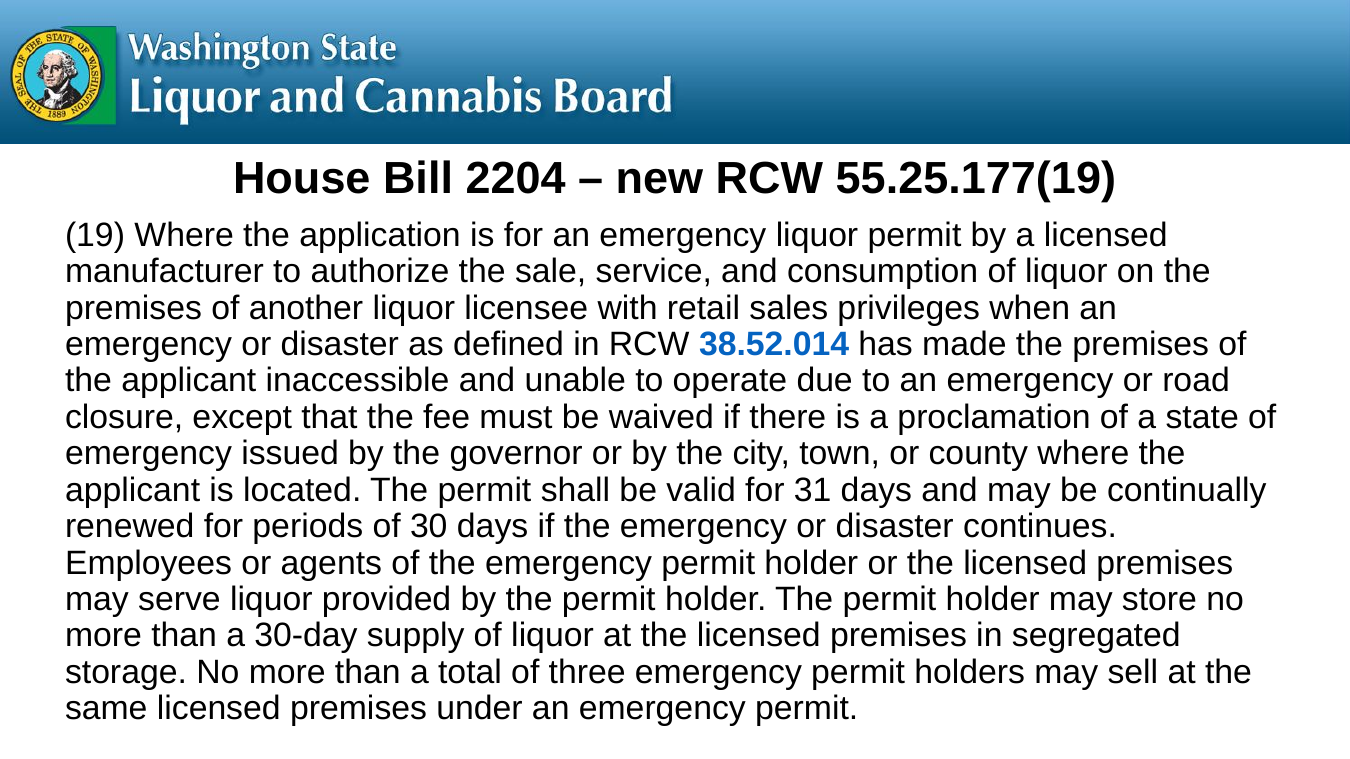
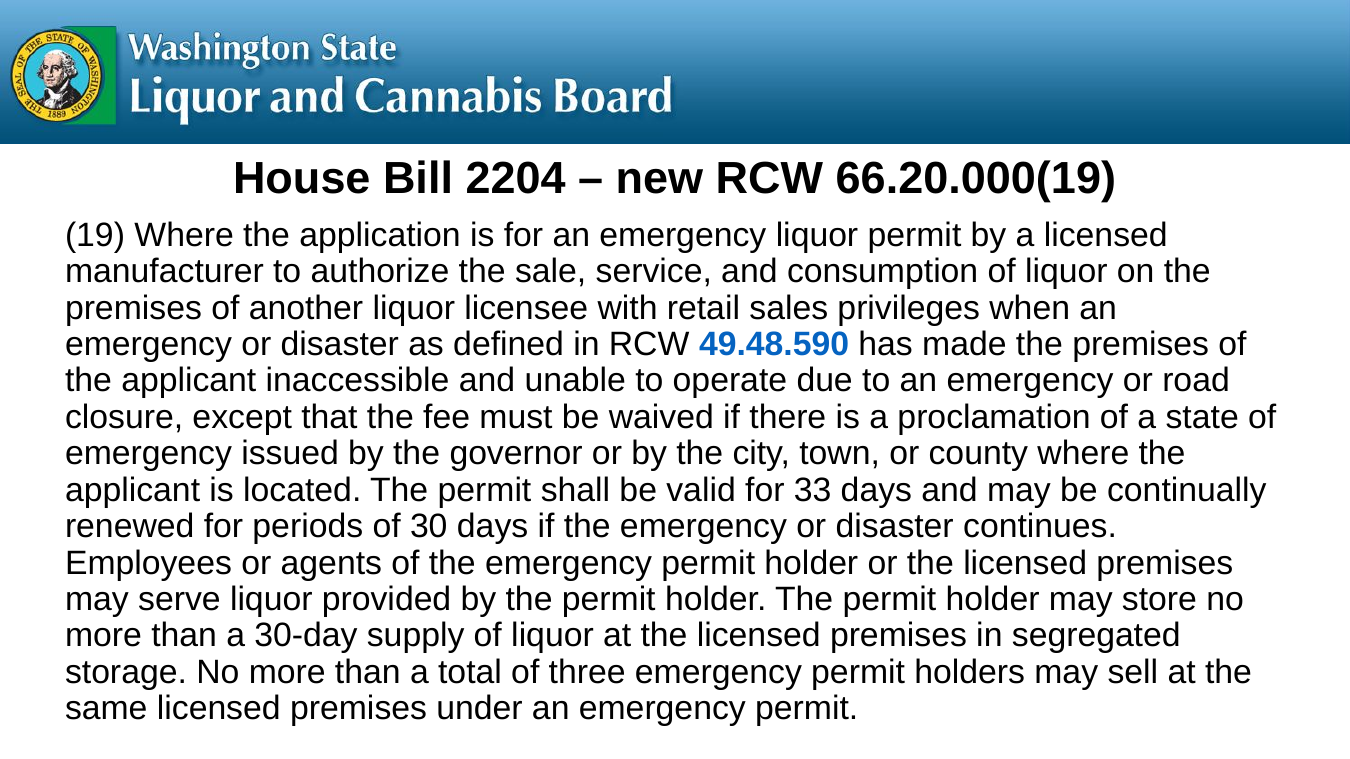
55.25.177(19: 55.25.177(19 -> 66.20.000(19
38.52.014: 38.52.014 -> 49.48.590
31: 31 -> 33
